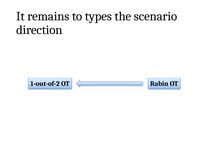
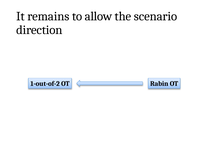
types: types -> allow
